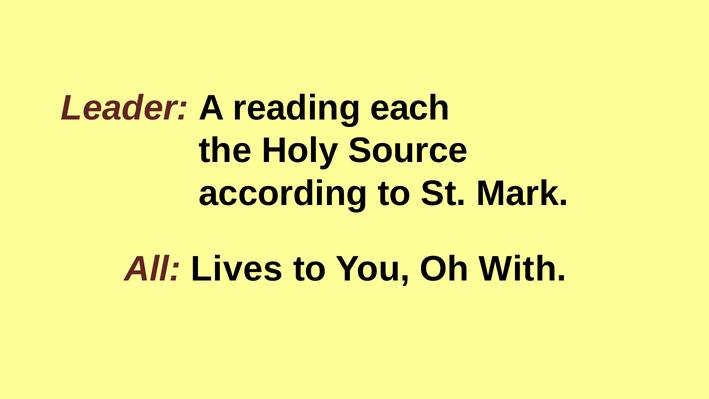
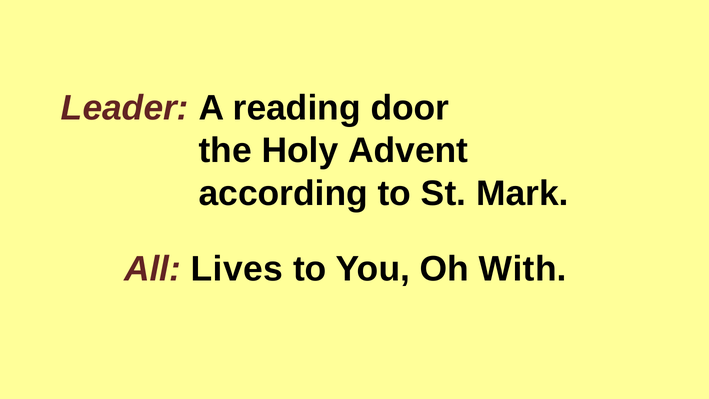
each: each -> door
Source: Source -> Advent
